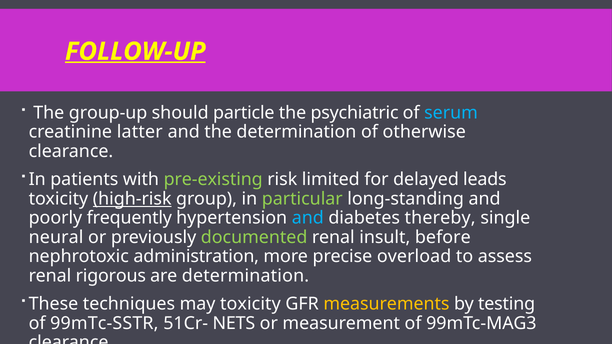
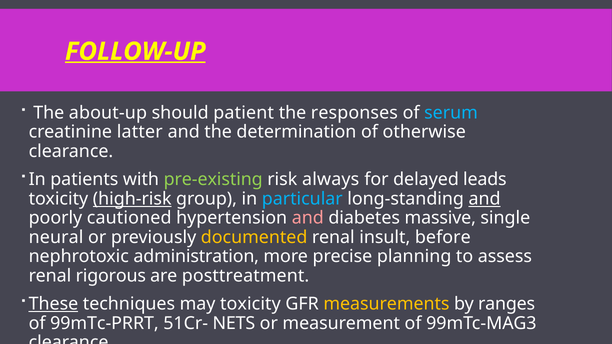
group-up: group-up -> about-up
particle: particle -> patient
psychiatric: psychiatric -> responses
limited: limited -> always
particular colour: light green -> light blue
and at (485, 199) underline: none -> present
frequently: frequently -> cautioned
and at (308, 218) colour: light blue -> pink
thereby: thereby -> massive
documented colour: light green -> yellow
overload: overload -> planning
are determination: determination -> posttreatment
These underline: none -> present
testing: testing -> ranges
99mTc-SSTR: 99mTc-SSTR -> 99mTc-PRRT
